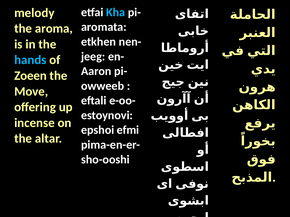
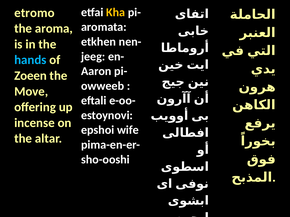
Kha colour: light blue -> yellow
melody: melody -> etromo
efmi: efmi -> wife
